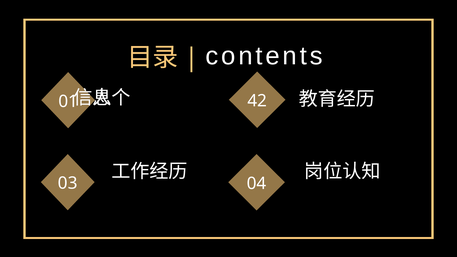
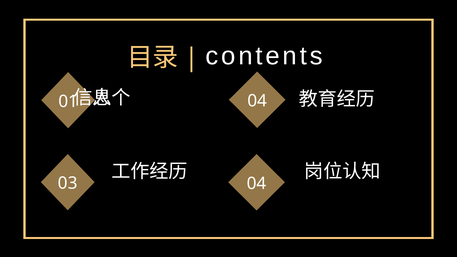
42 at (257, 101): 42 -> 04
